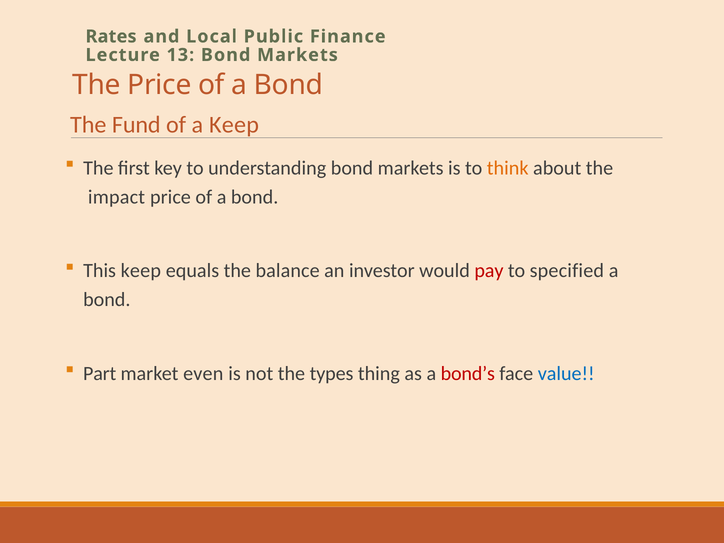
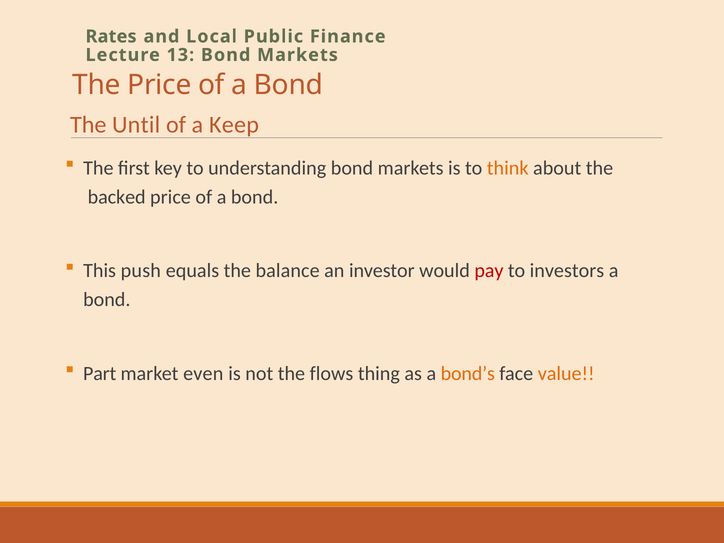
Fund: Fund -> Until
impact: impact -> backed
This keep: keep -> push
specified: specified -> investors
types: types -> flows
bond’s colour: red -> orange
value colour: blue -> orange
